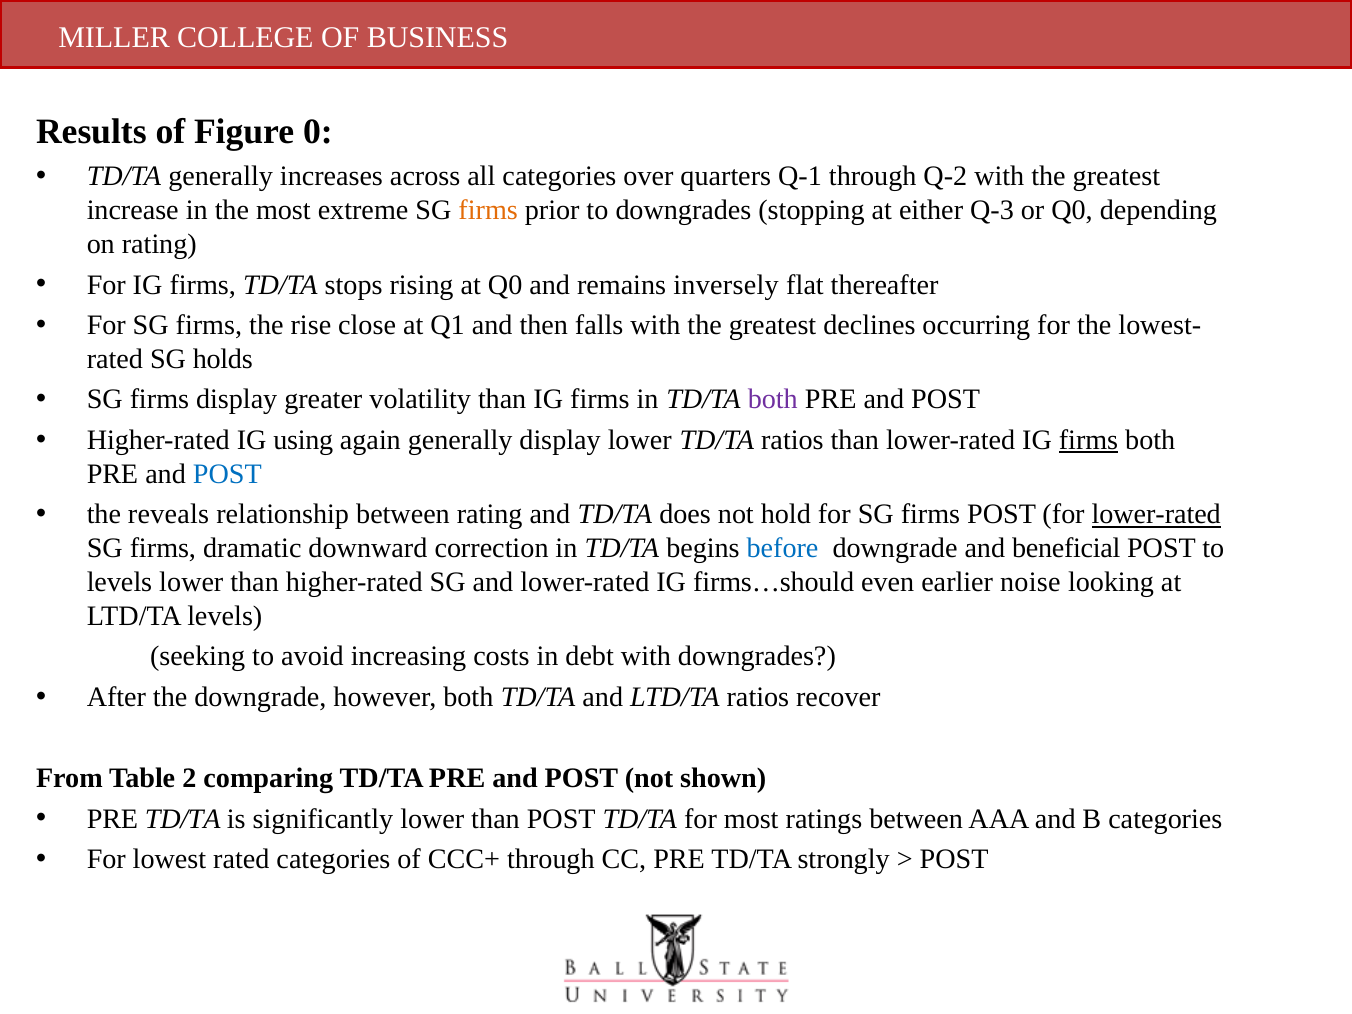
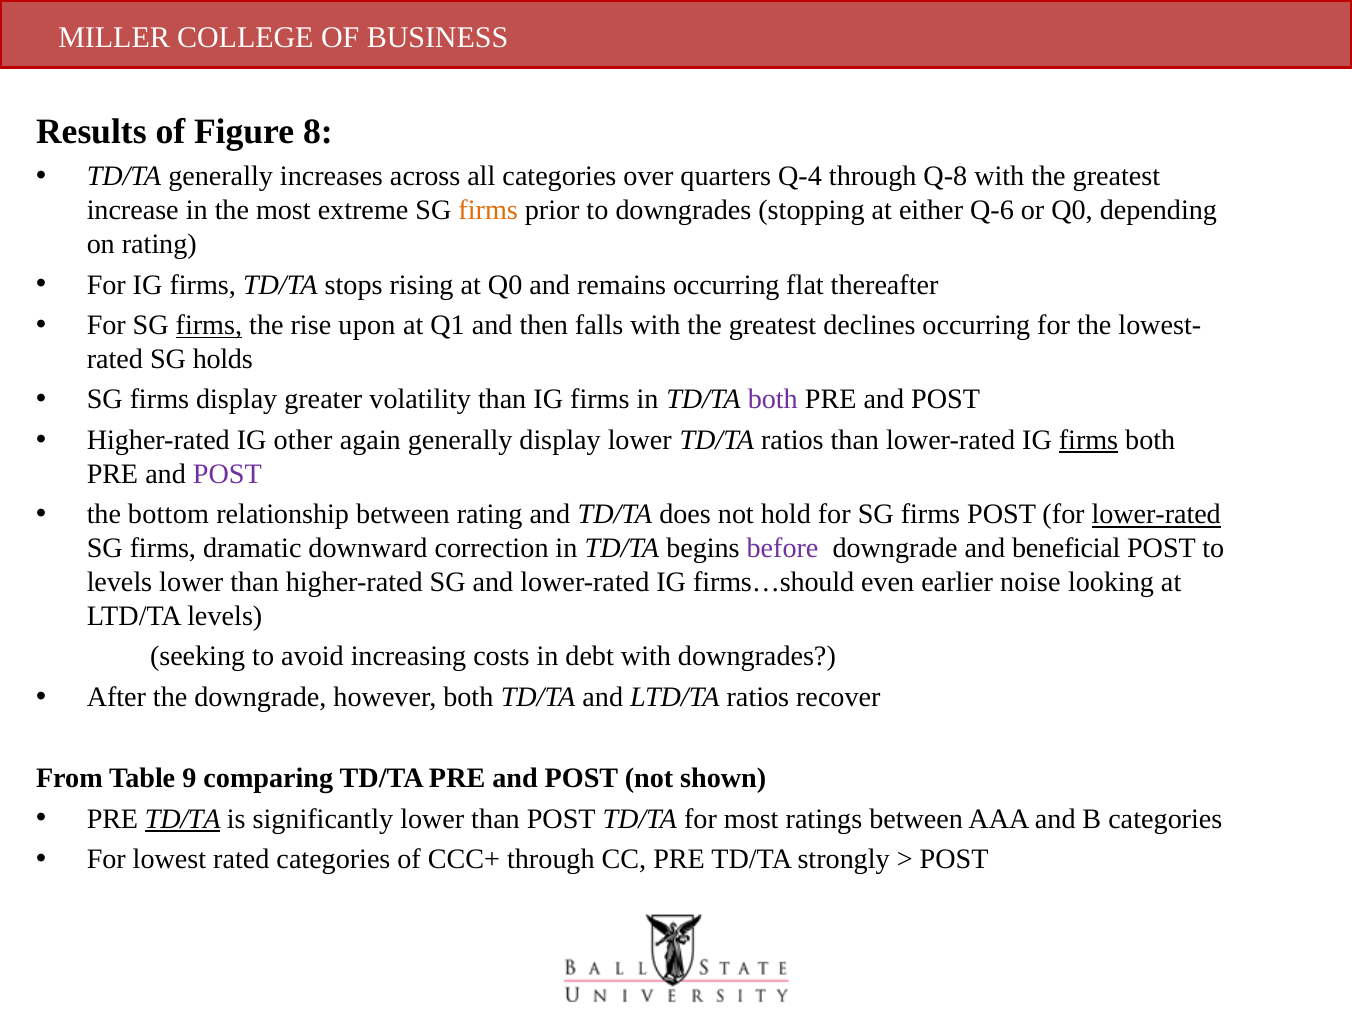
0: 0 -> 8
Q-1: Q-1 -> Q-4
Q-2: Q-2 -> Q-8
Q-3: Q-3 -> Q-6
remains inversely: inversely -> occurring
firms at (209, 325) underline: none -> present
close: close -> upon
using: using -> other
POST at (227, 474) colour: blue -> purple
reveals: reveals -> bottom
before colour: blue -> purple
2: 2 -> 9
TD/TA at (183, 819) underline: none -> present
